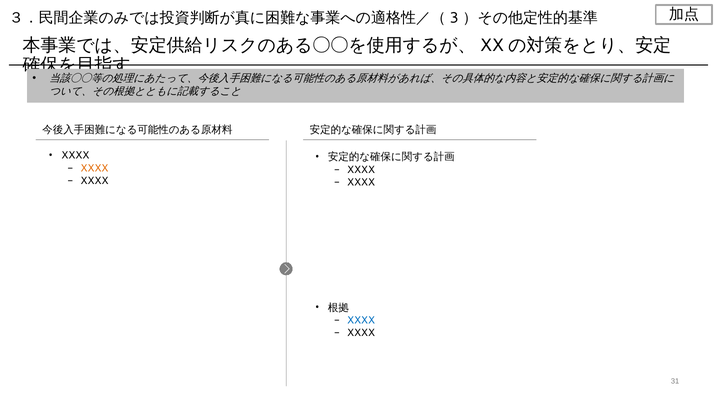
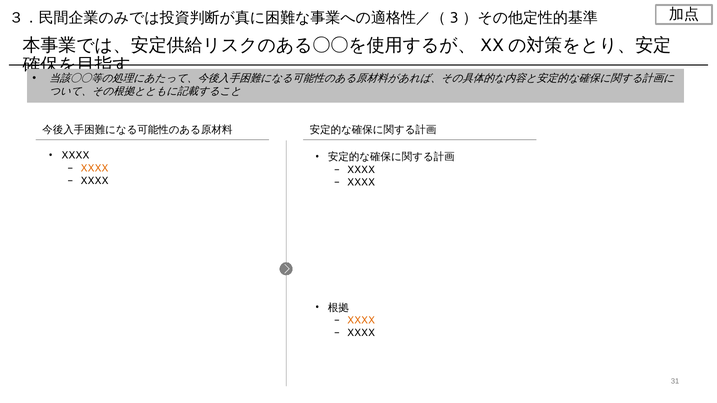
XXXX at (361, 320) colour: blue -> orange
